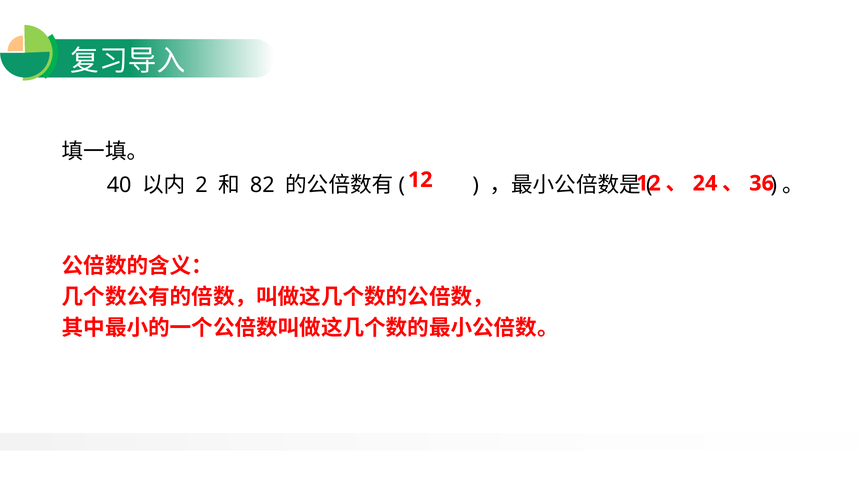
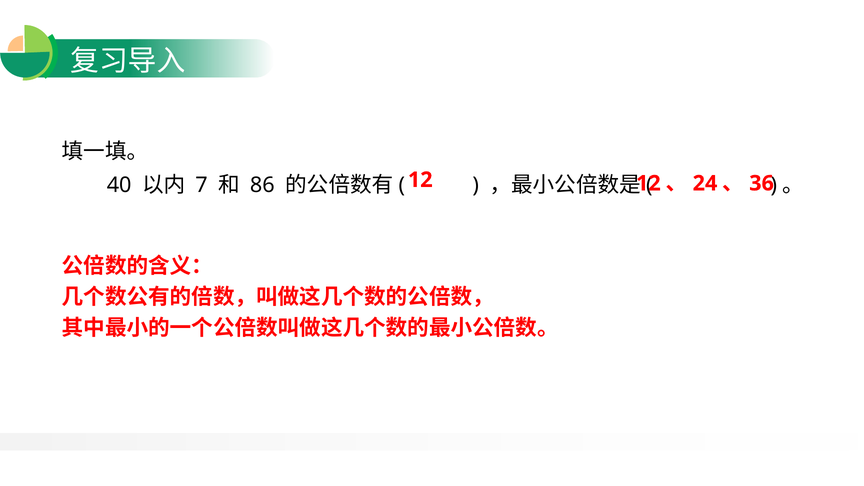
2: 2 -> 7
82: 82 -> 86
